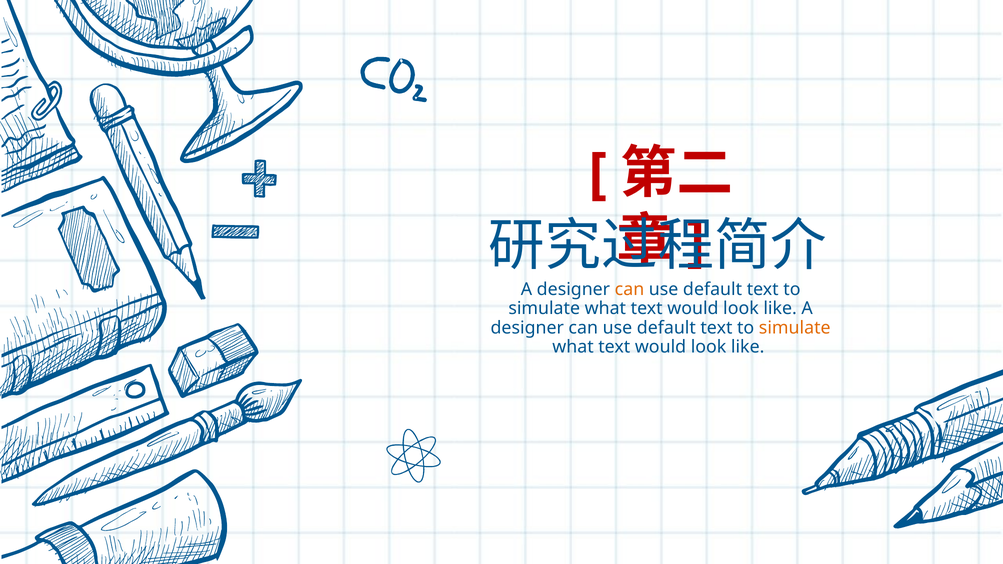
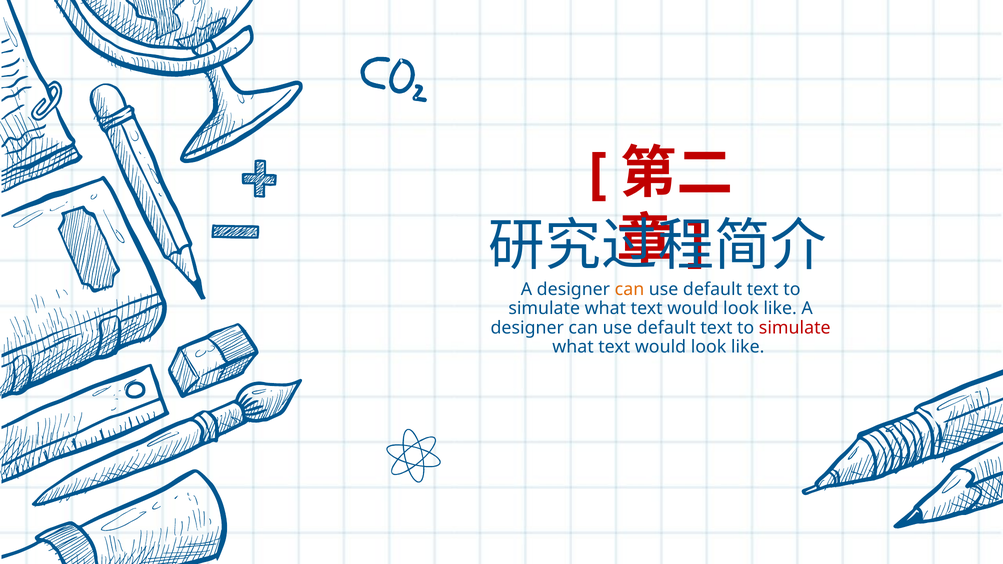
simulate at (795, 328) colour: orange -> red
